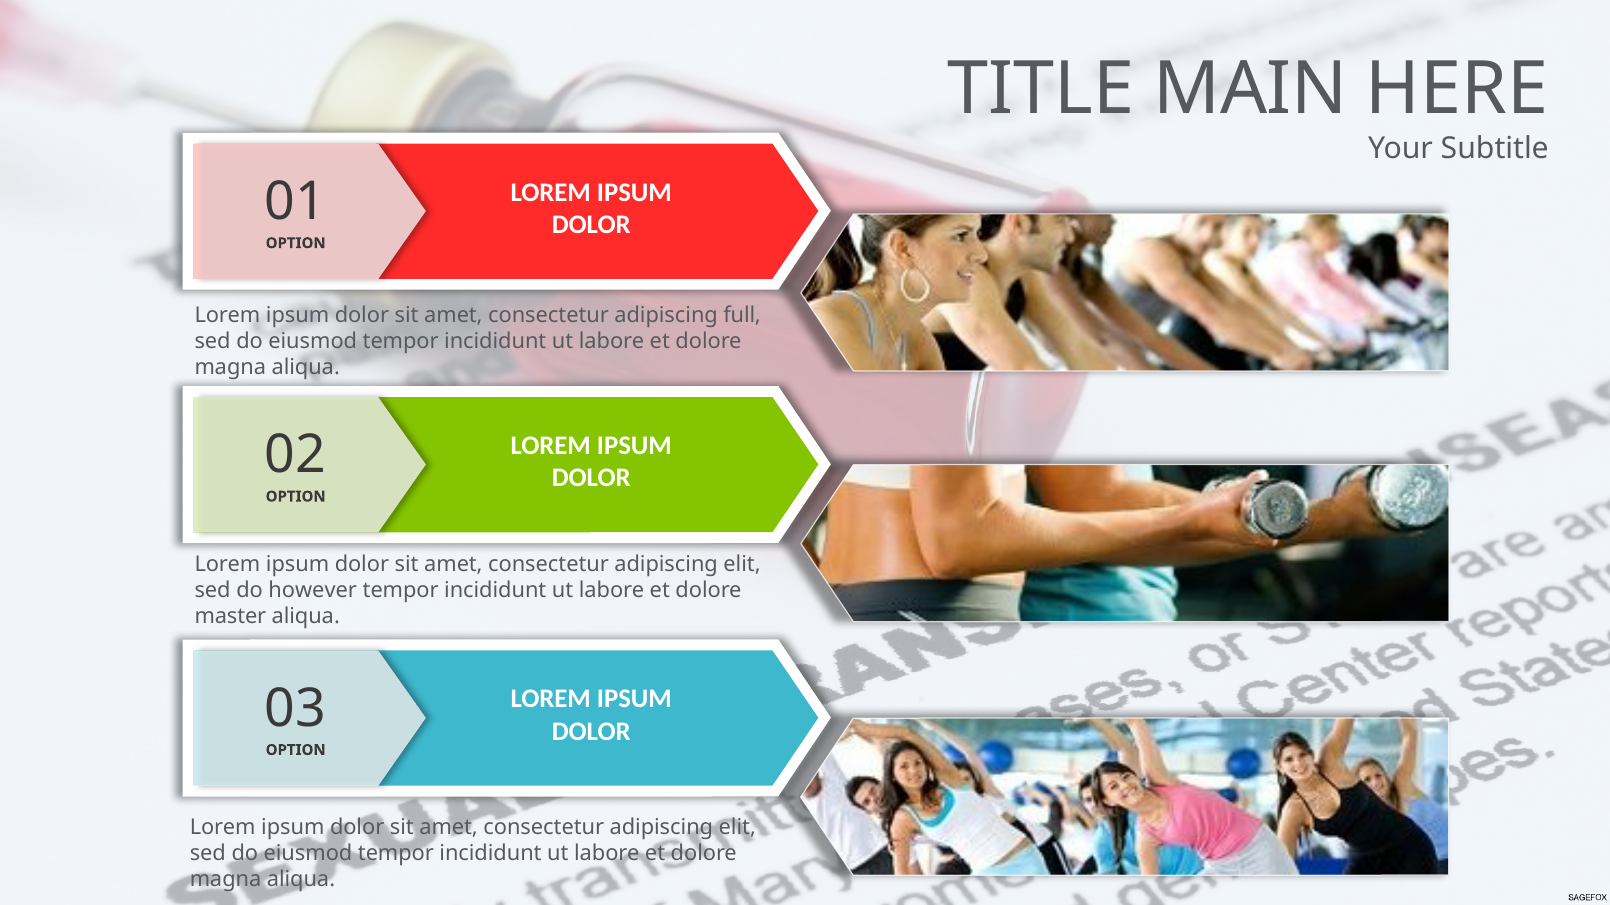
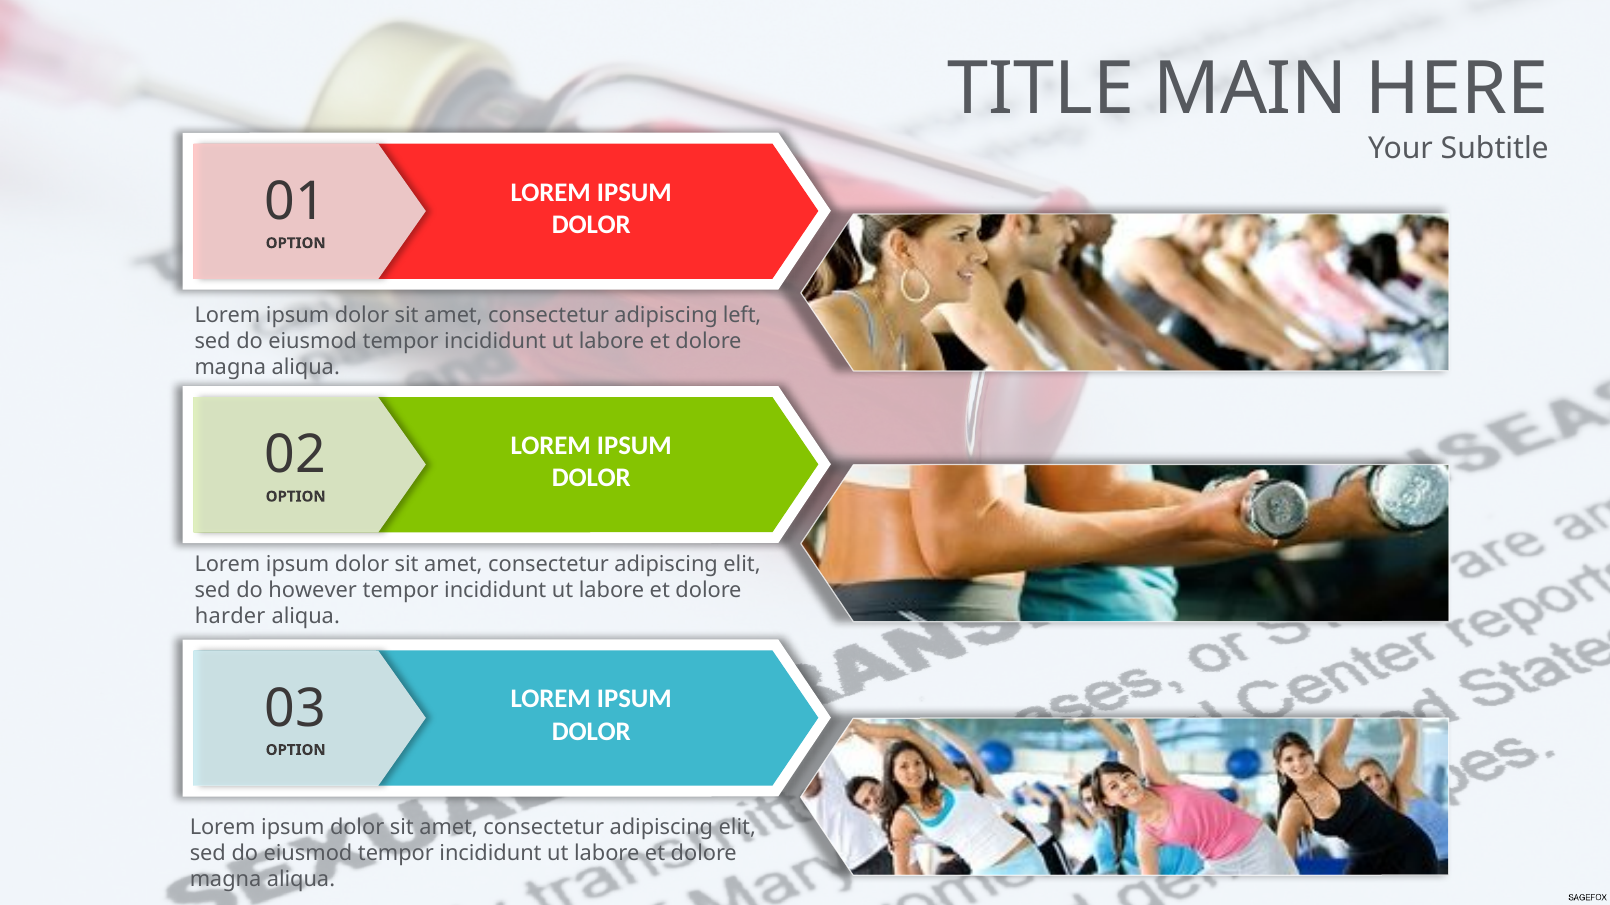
full: full -> left
master: master -> harder
